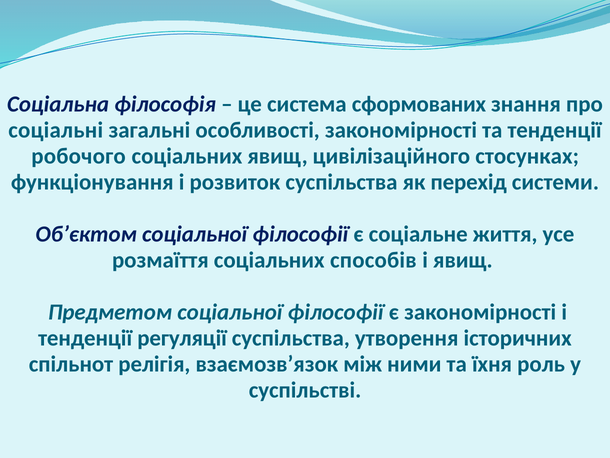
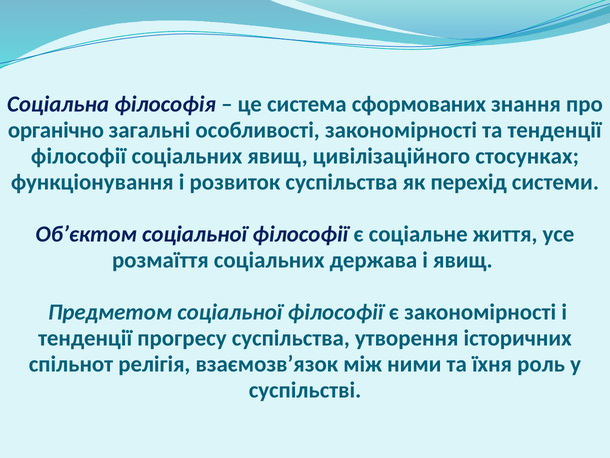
соціальні: соціальні -> органічно
робочого at (79, 156): робочого -> філософії
способів: способів -> держава
регуляції: регуляції -> прогресу
